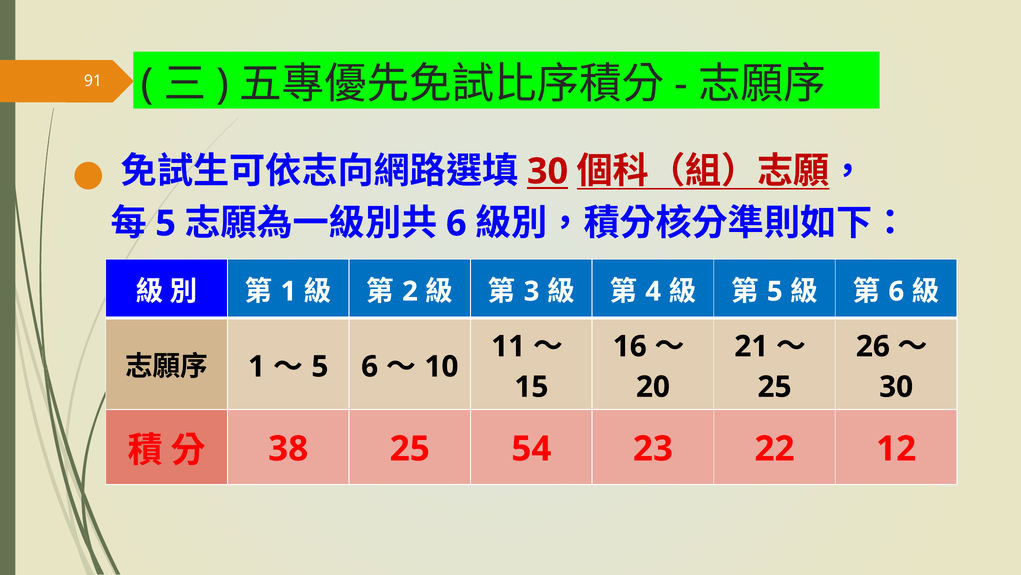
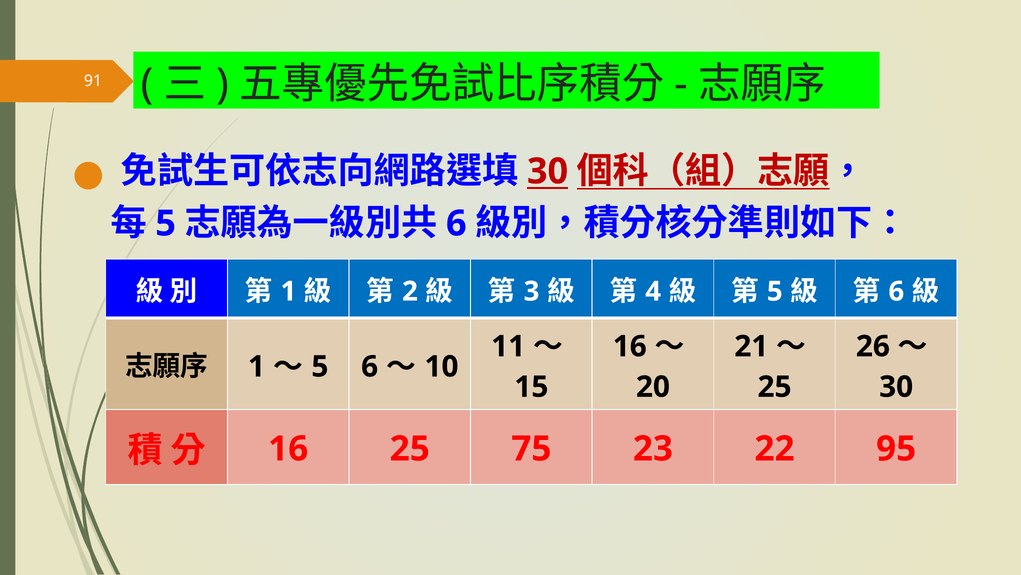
38 at (288, 448): 38 -> 16
54: 54 -> 75
12: 12 -> 95
